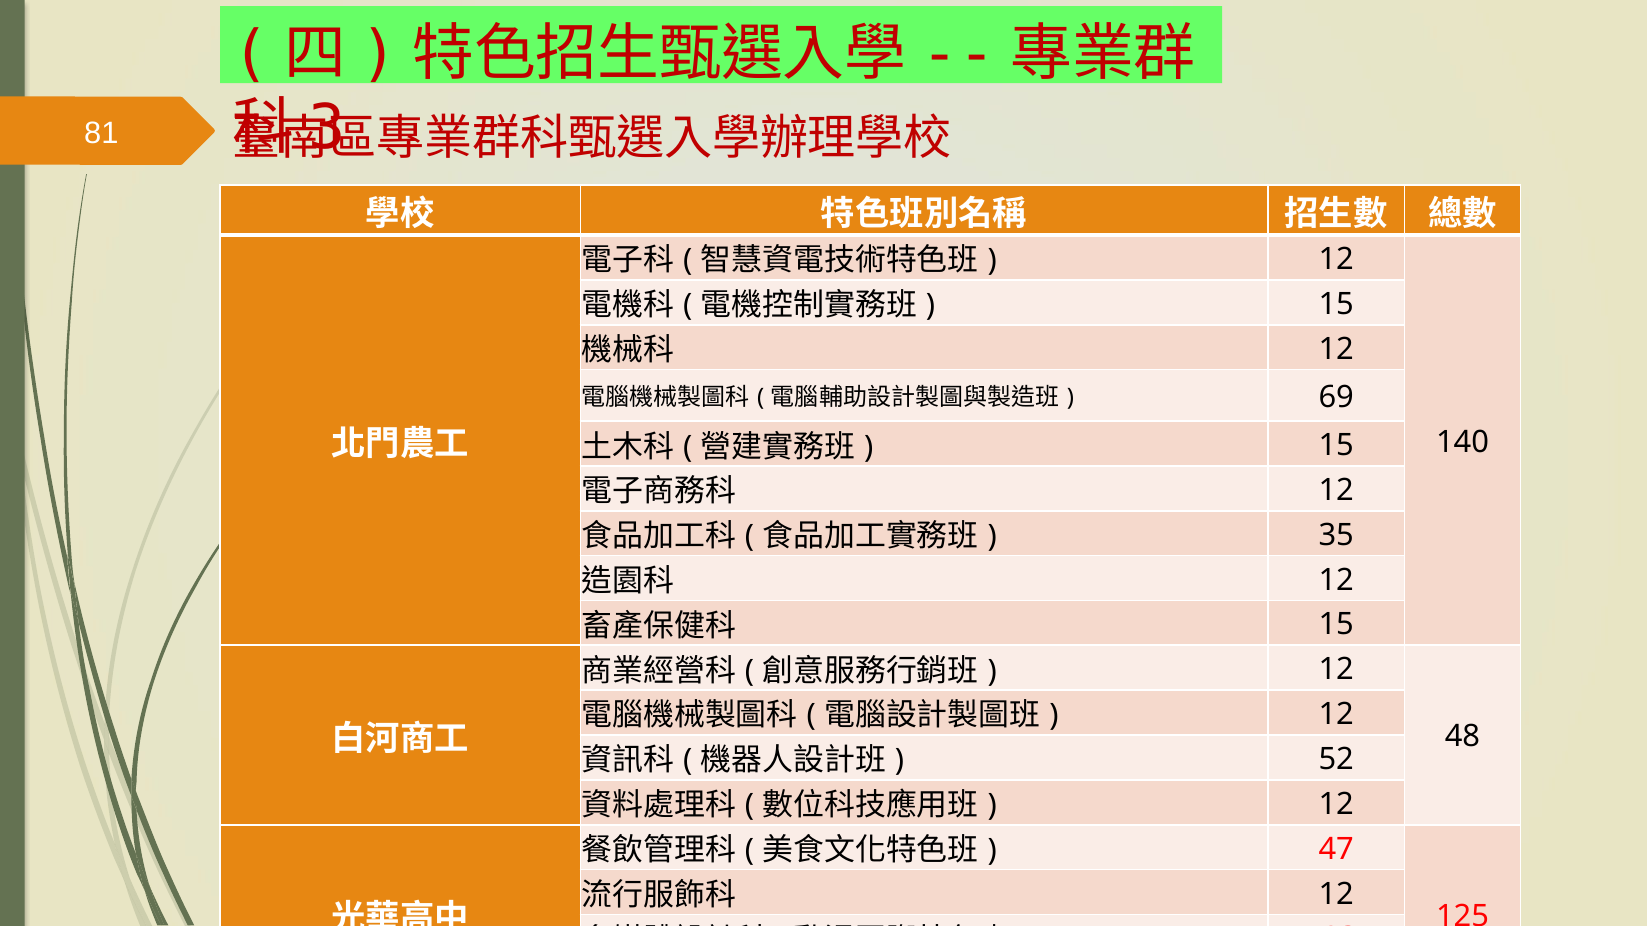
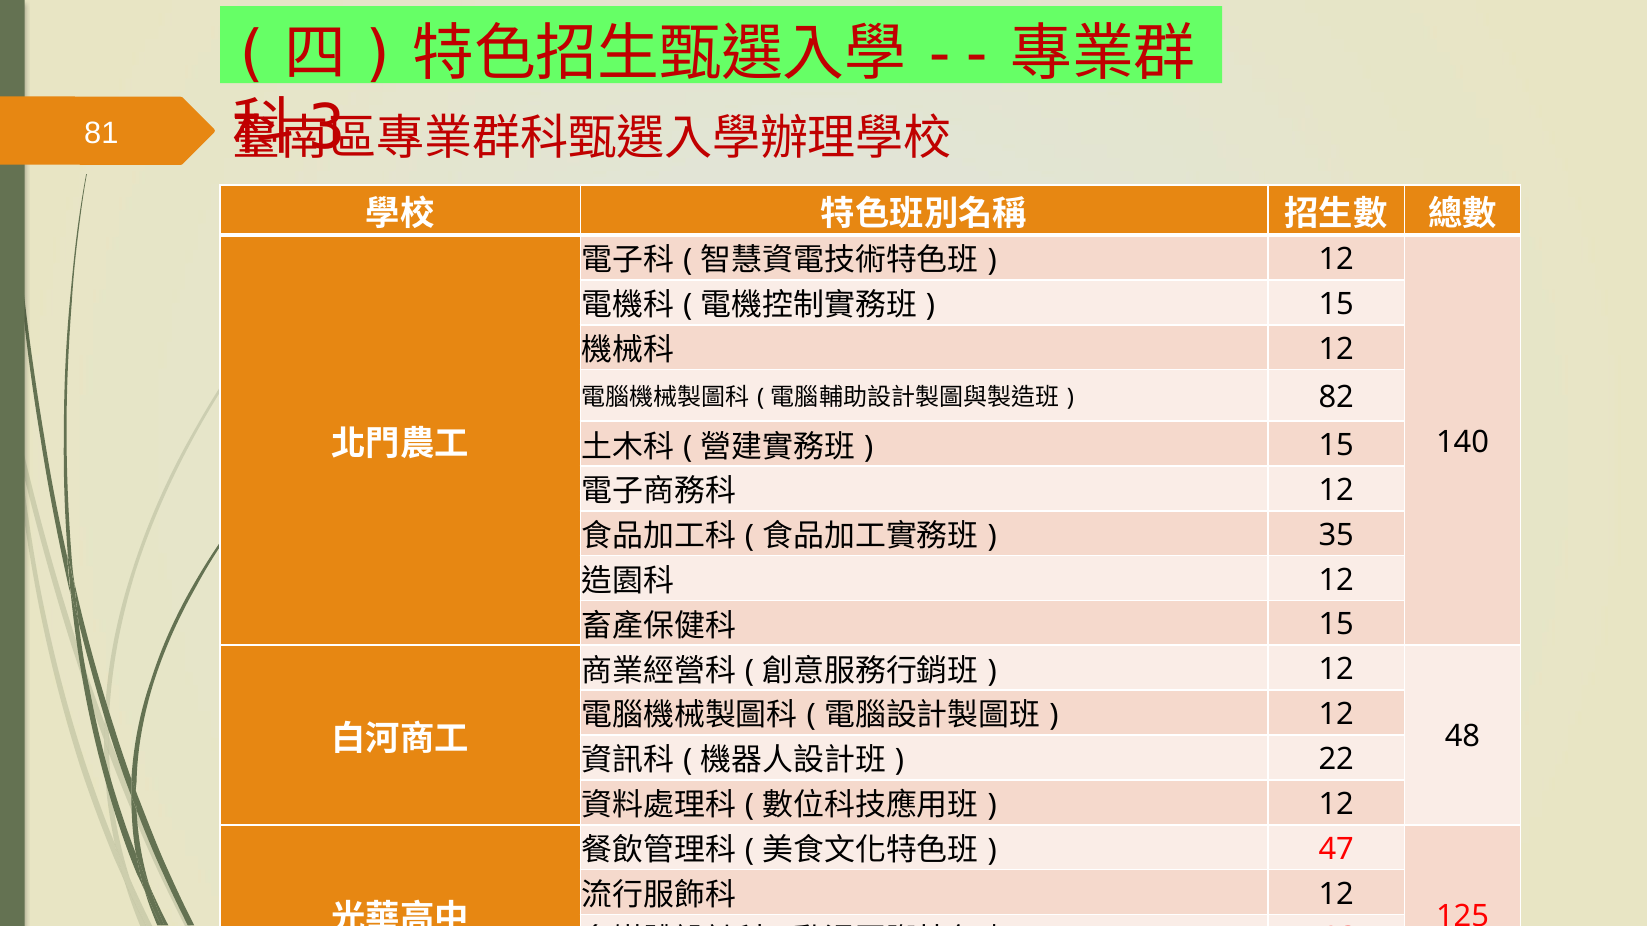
69: 69 -> 82
52: 52 -> 22
